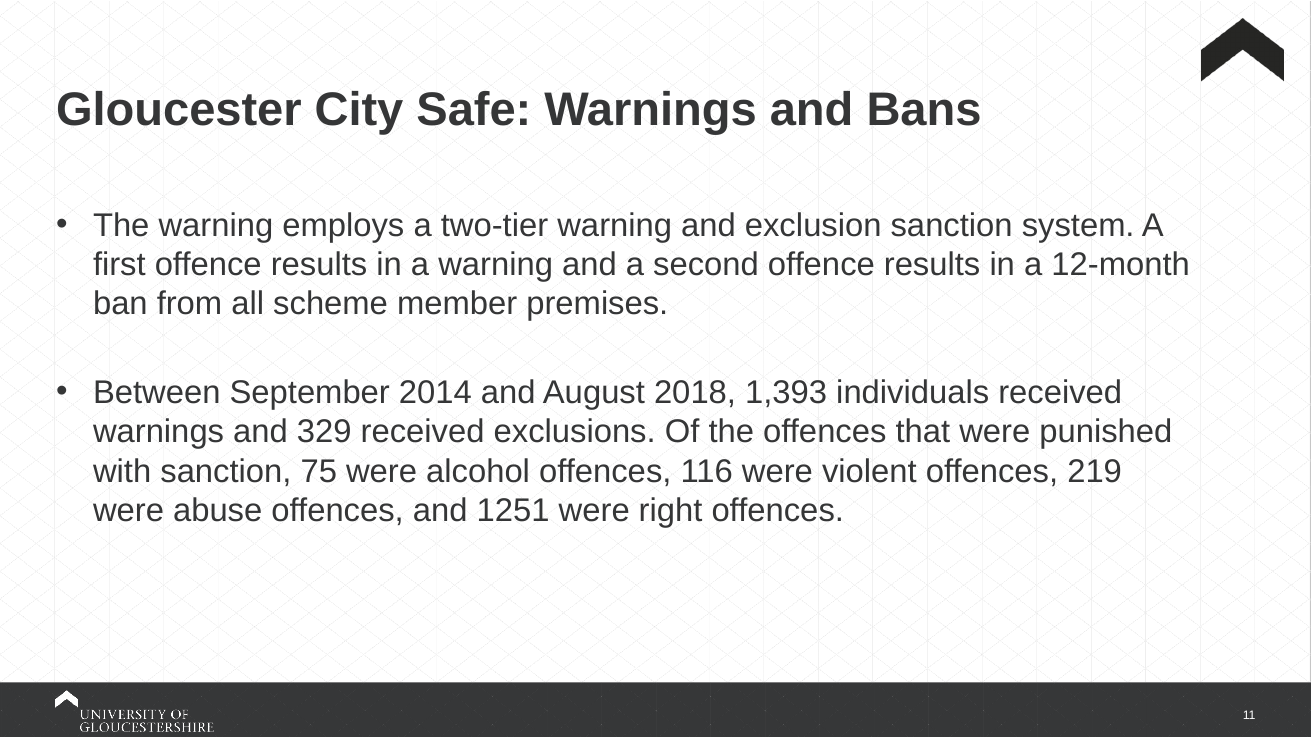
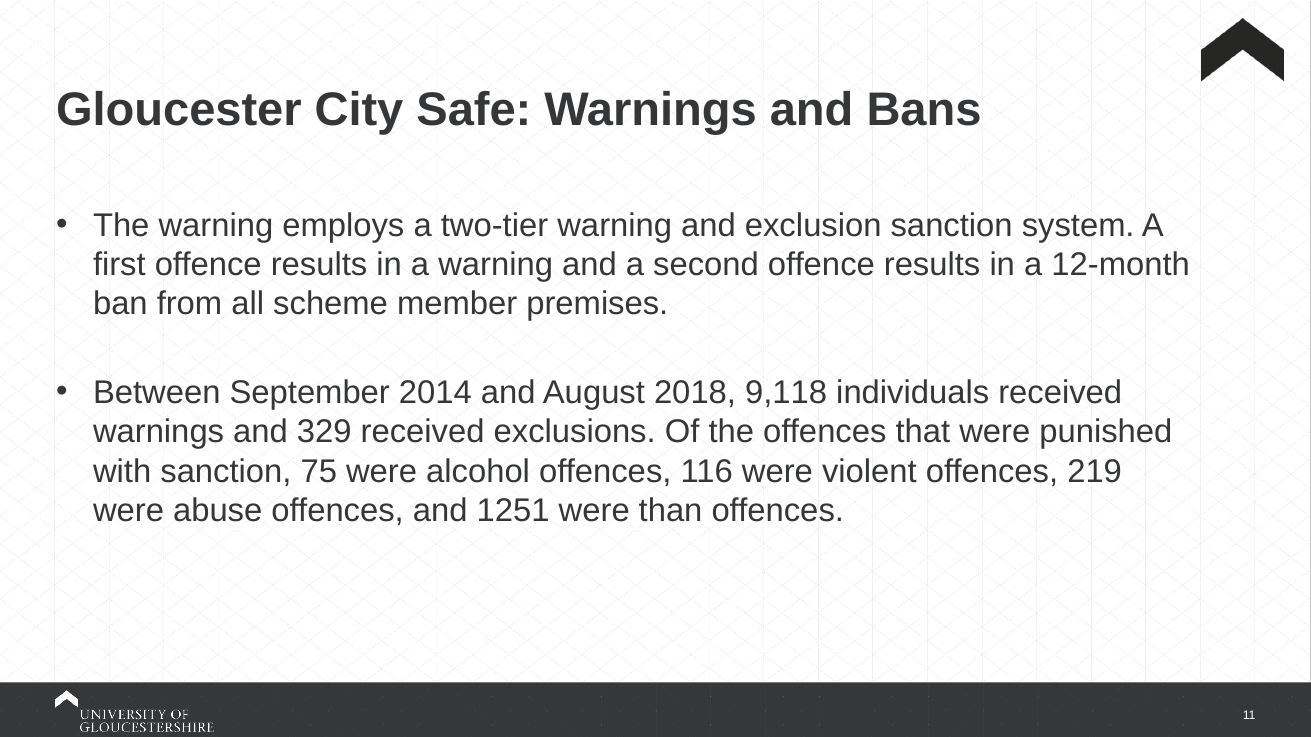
1,393: 1,393 -> 9,118
right: right -> than
